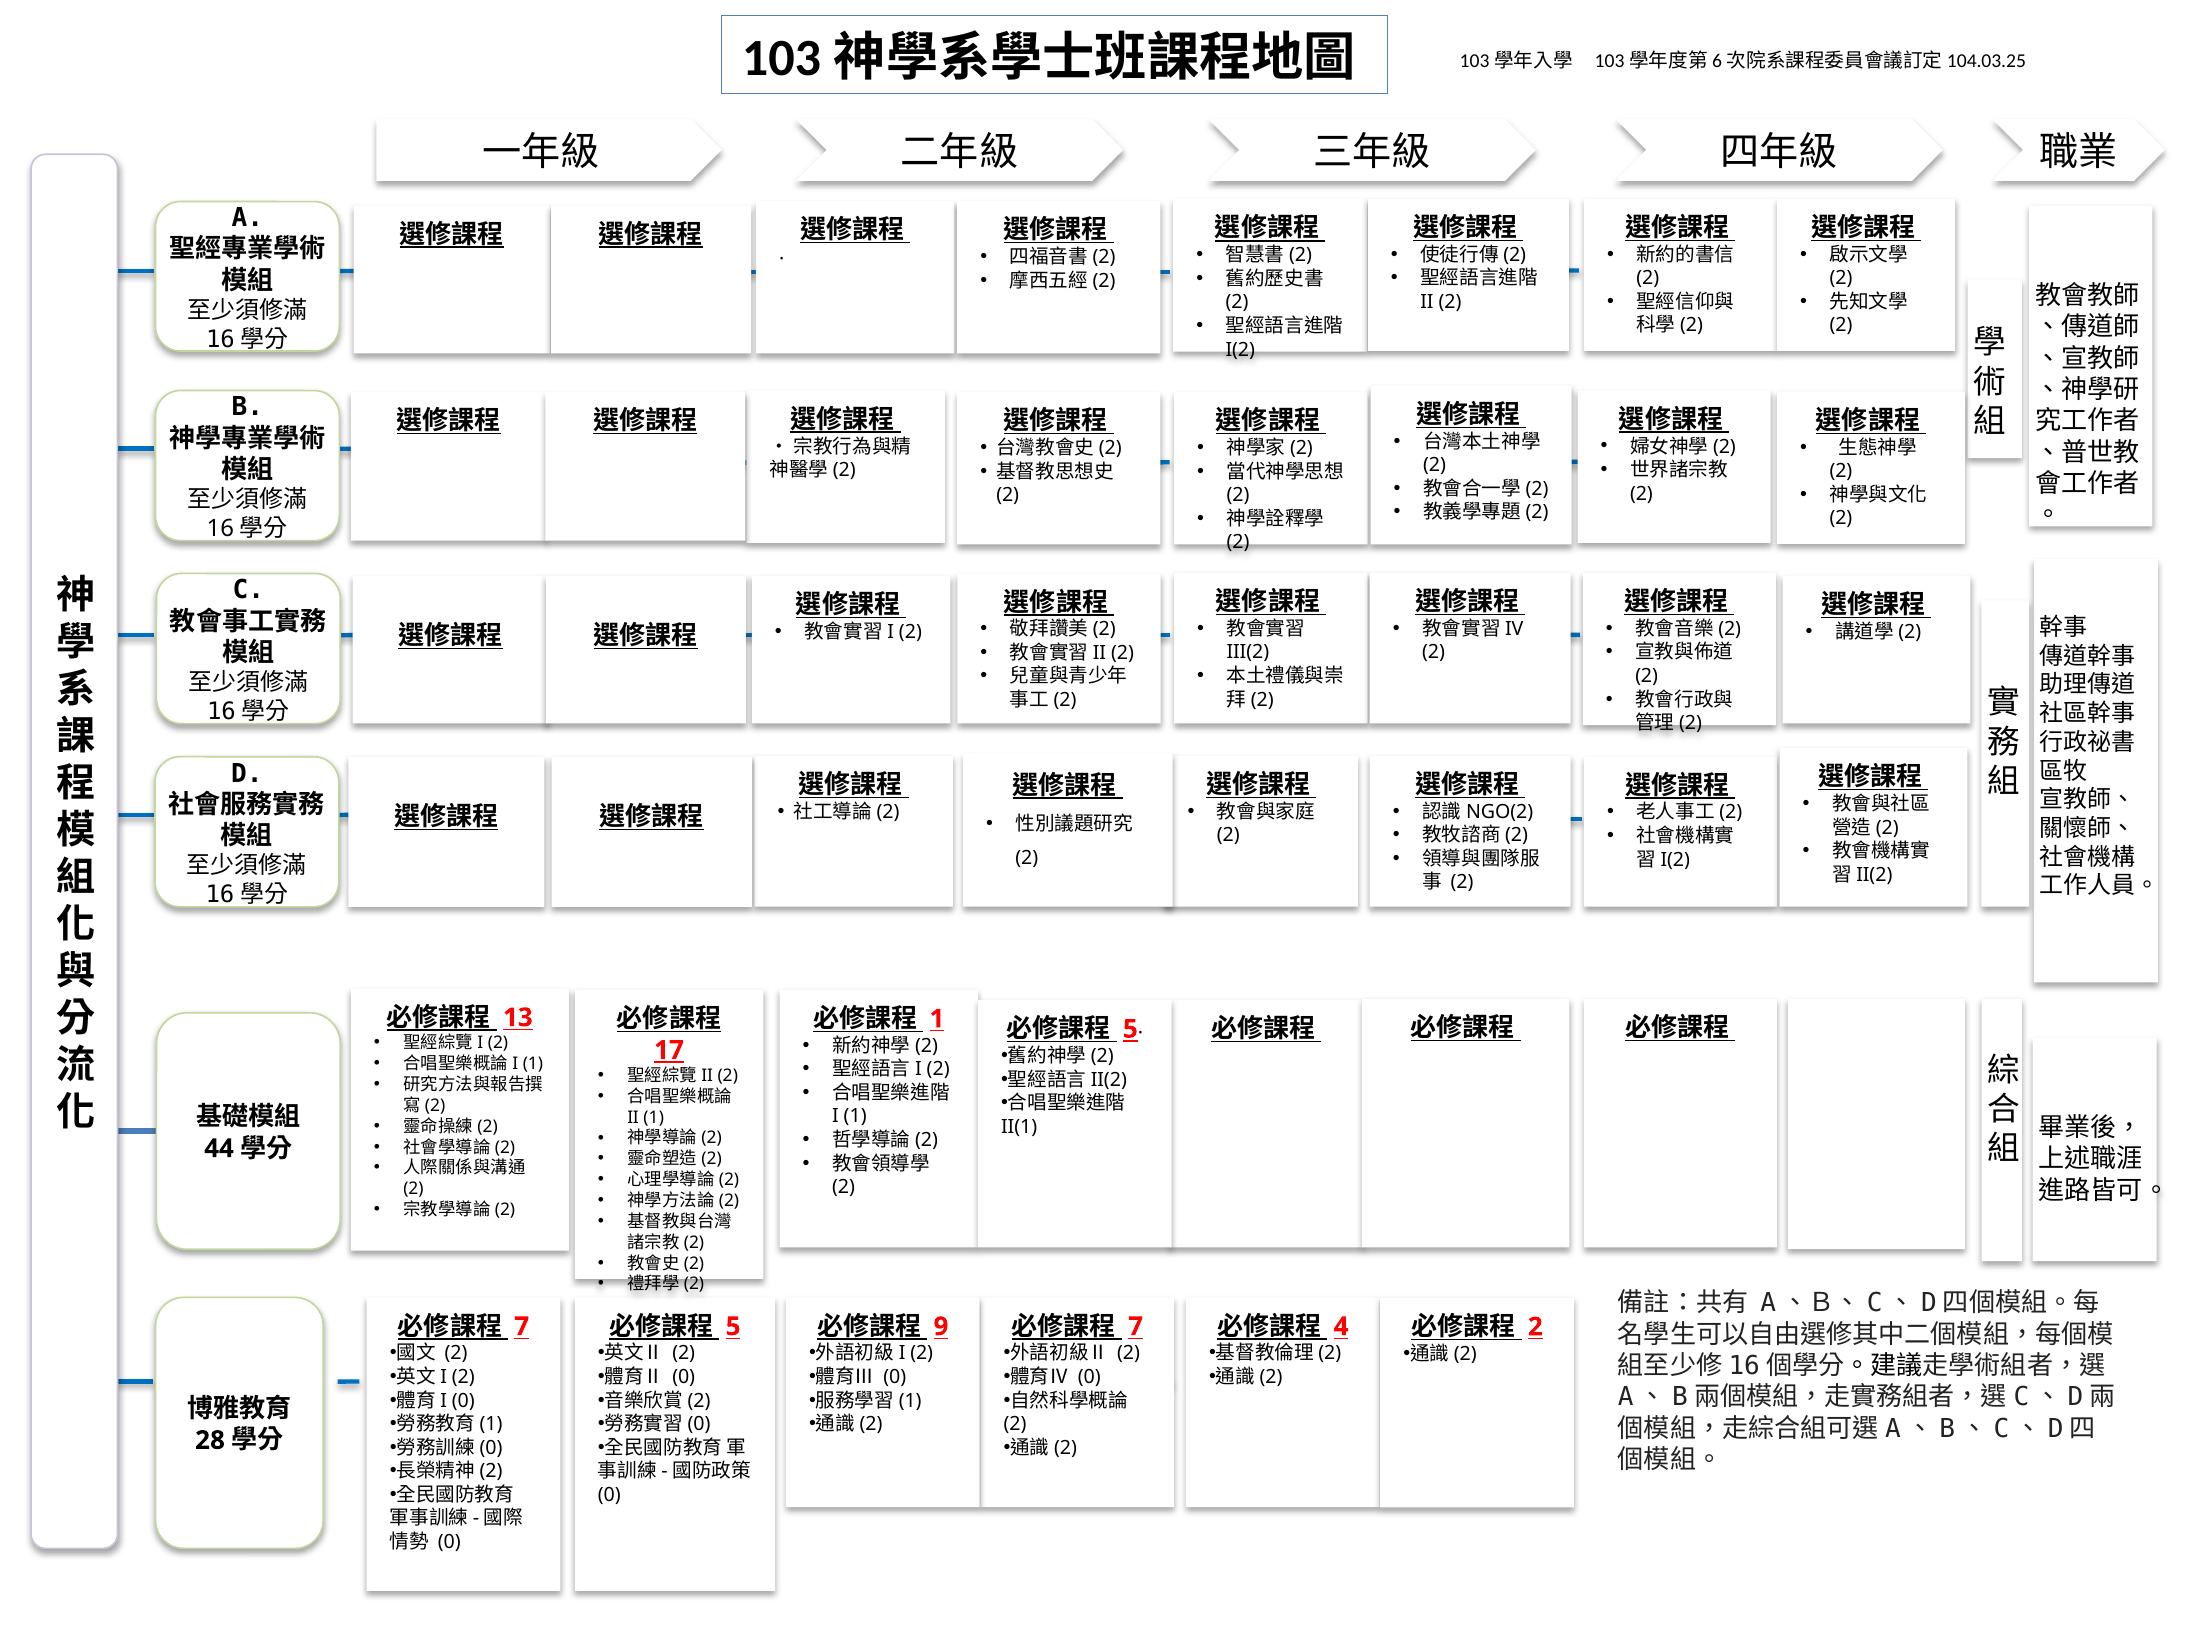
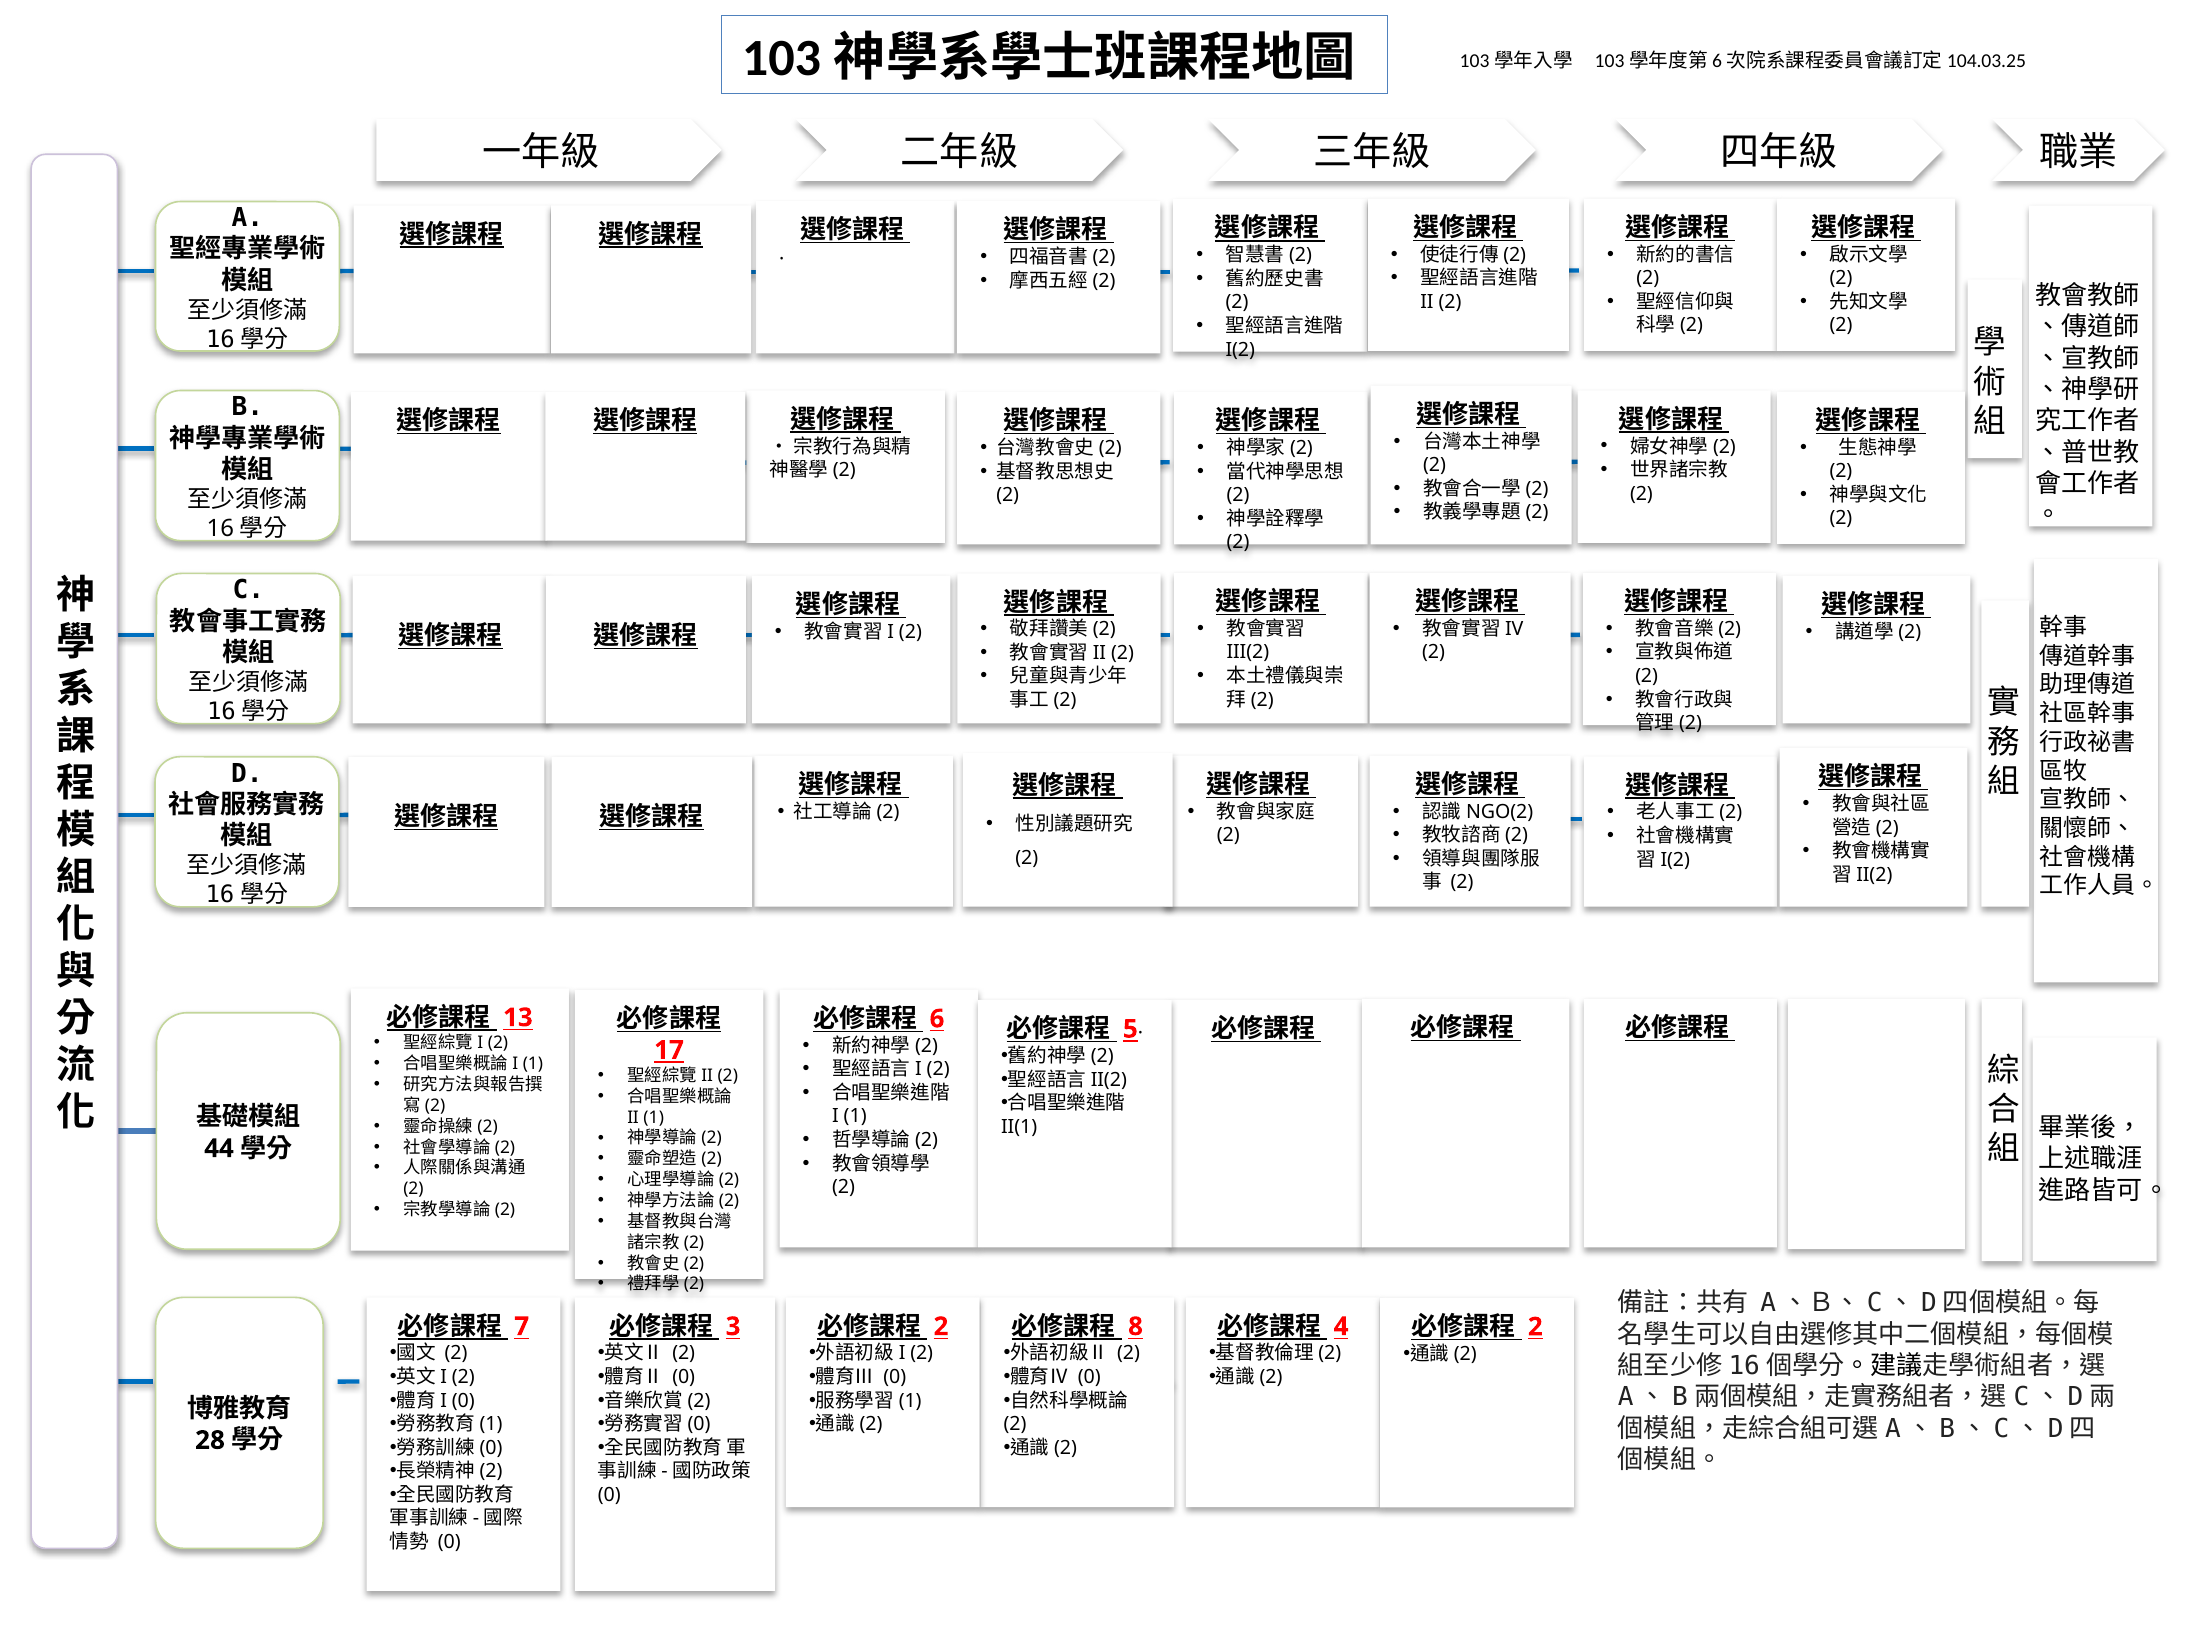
1 at (937, 1019): 1 -> 6
5: 5 -> 3
9 at (941, 1326): 9 -> 2
7 at (1136, 1326): 7 -> 8
